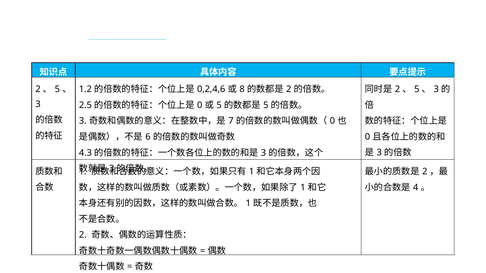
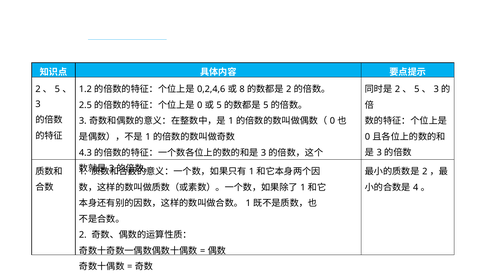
7 at (231, 121): 7 -> 1
6 at (148, 137): 6 -> 1
